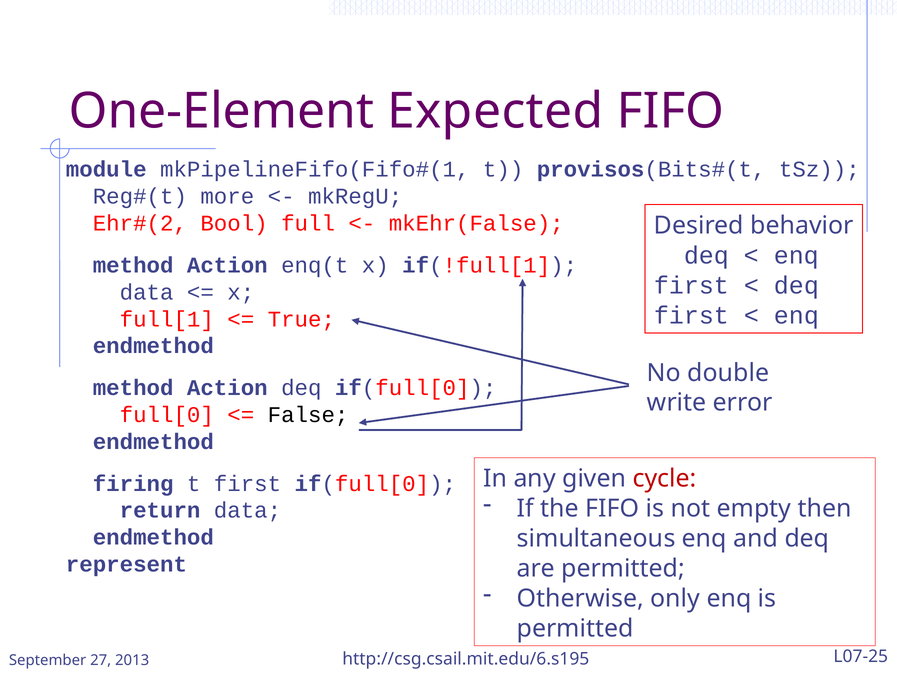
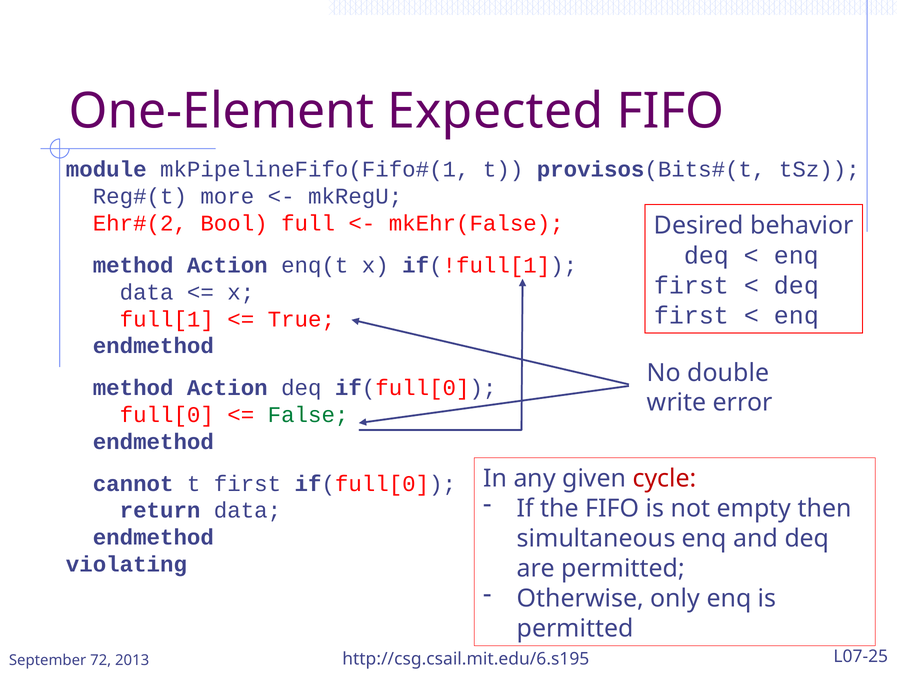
False colour: black -> green
firing: firing -> cannot
represent: represent -> violating
27: 27 -> 72
